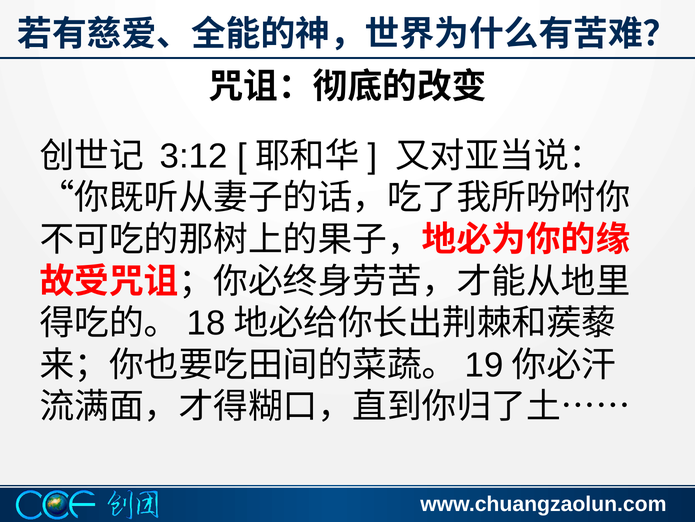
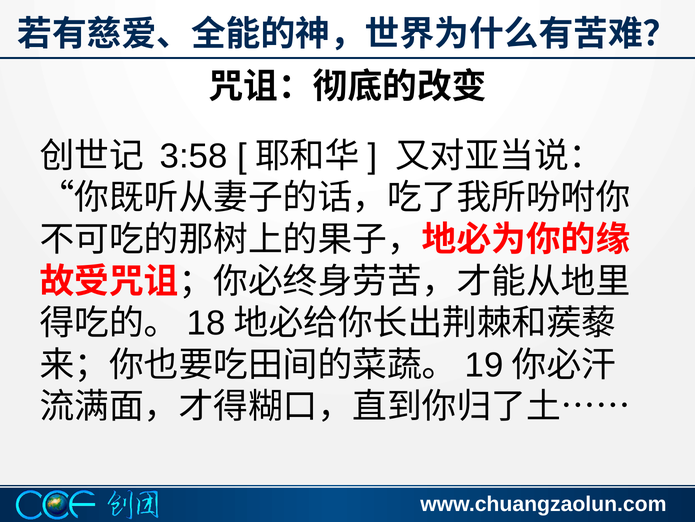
3:12: 3:12 -> 3:58
